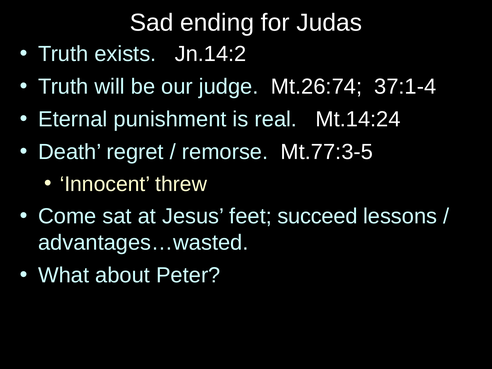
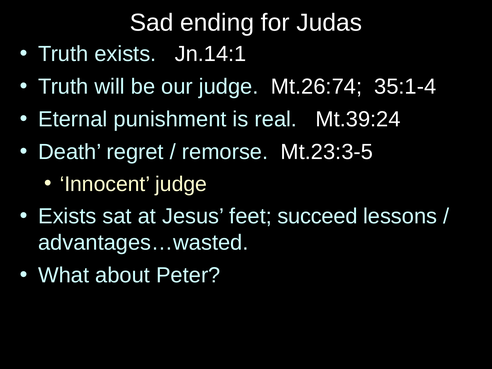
Jn.14:2: Jn.14:2 -> Jn.14:1
37:1-4: 37:1-4 -> 35:1-4
Mt.14:24: Mt.14:24 -> Mt.39:24
Mt.77:3-5: Mt.77:3-5 -> Mt.23:3-5
Innocent threw: threw -> judge
Come at (67, 216): Come -> Exists
